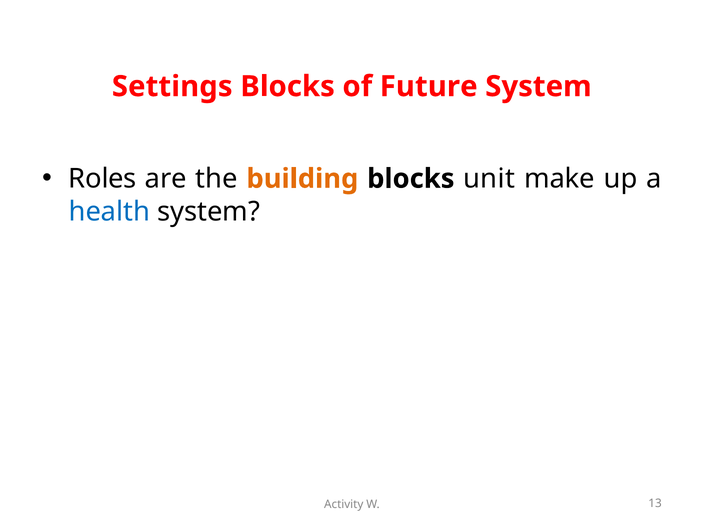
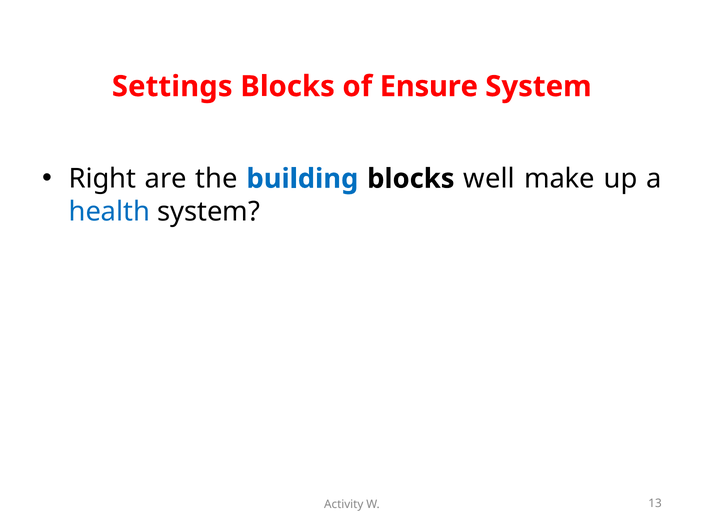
Future: Future -> Ensure
Roles: Roles -> Right
building colour: orange -> blue
unit: unit -> well
